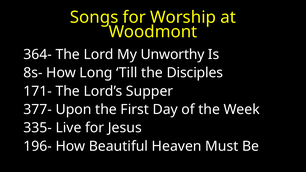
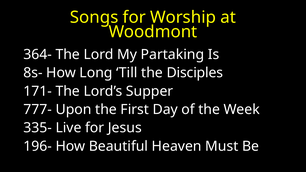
Unworthy: Unworthy -> Partaking
377-: 377- -> 777-
